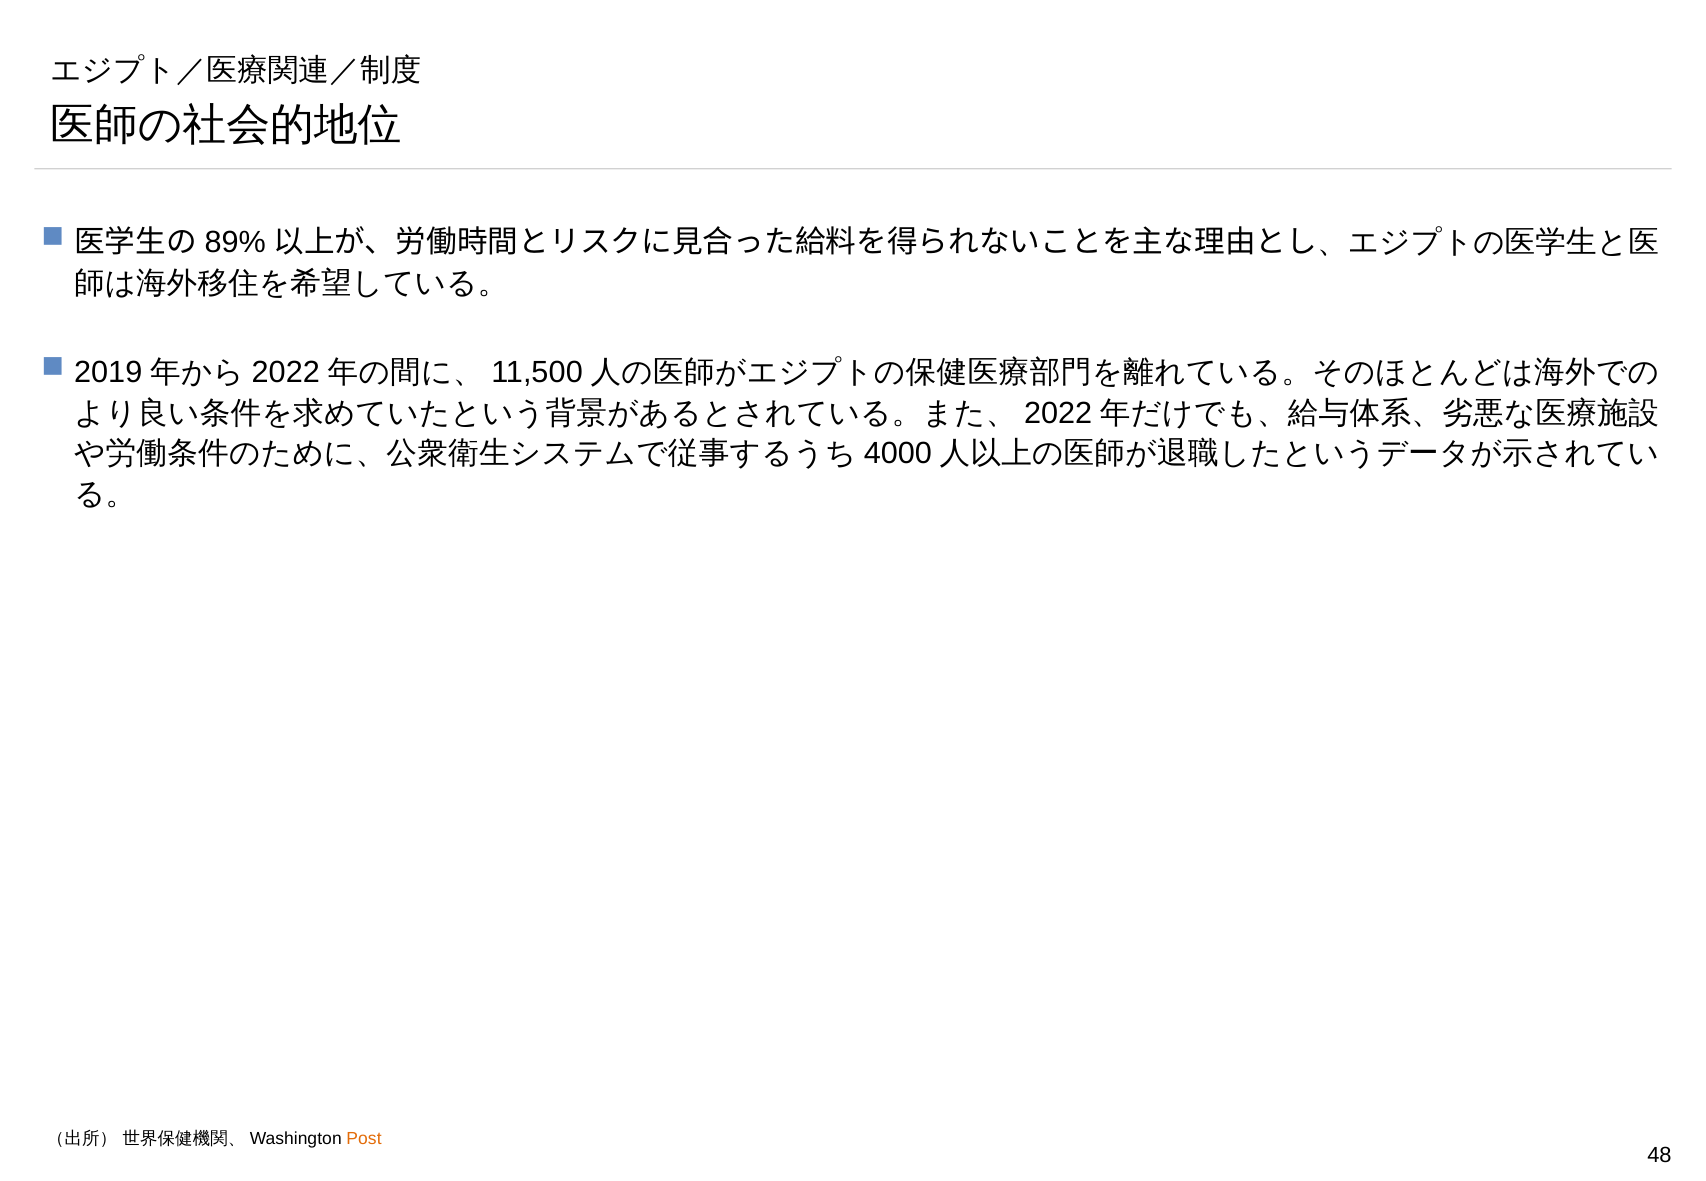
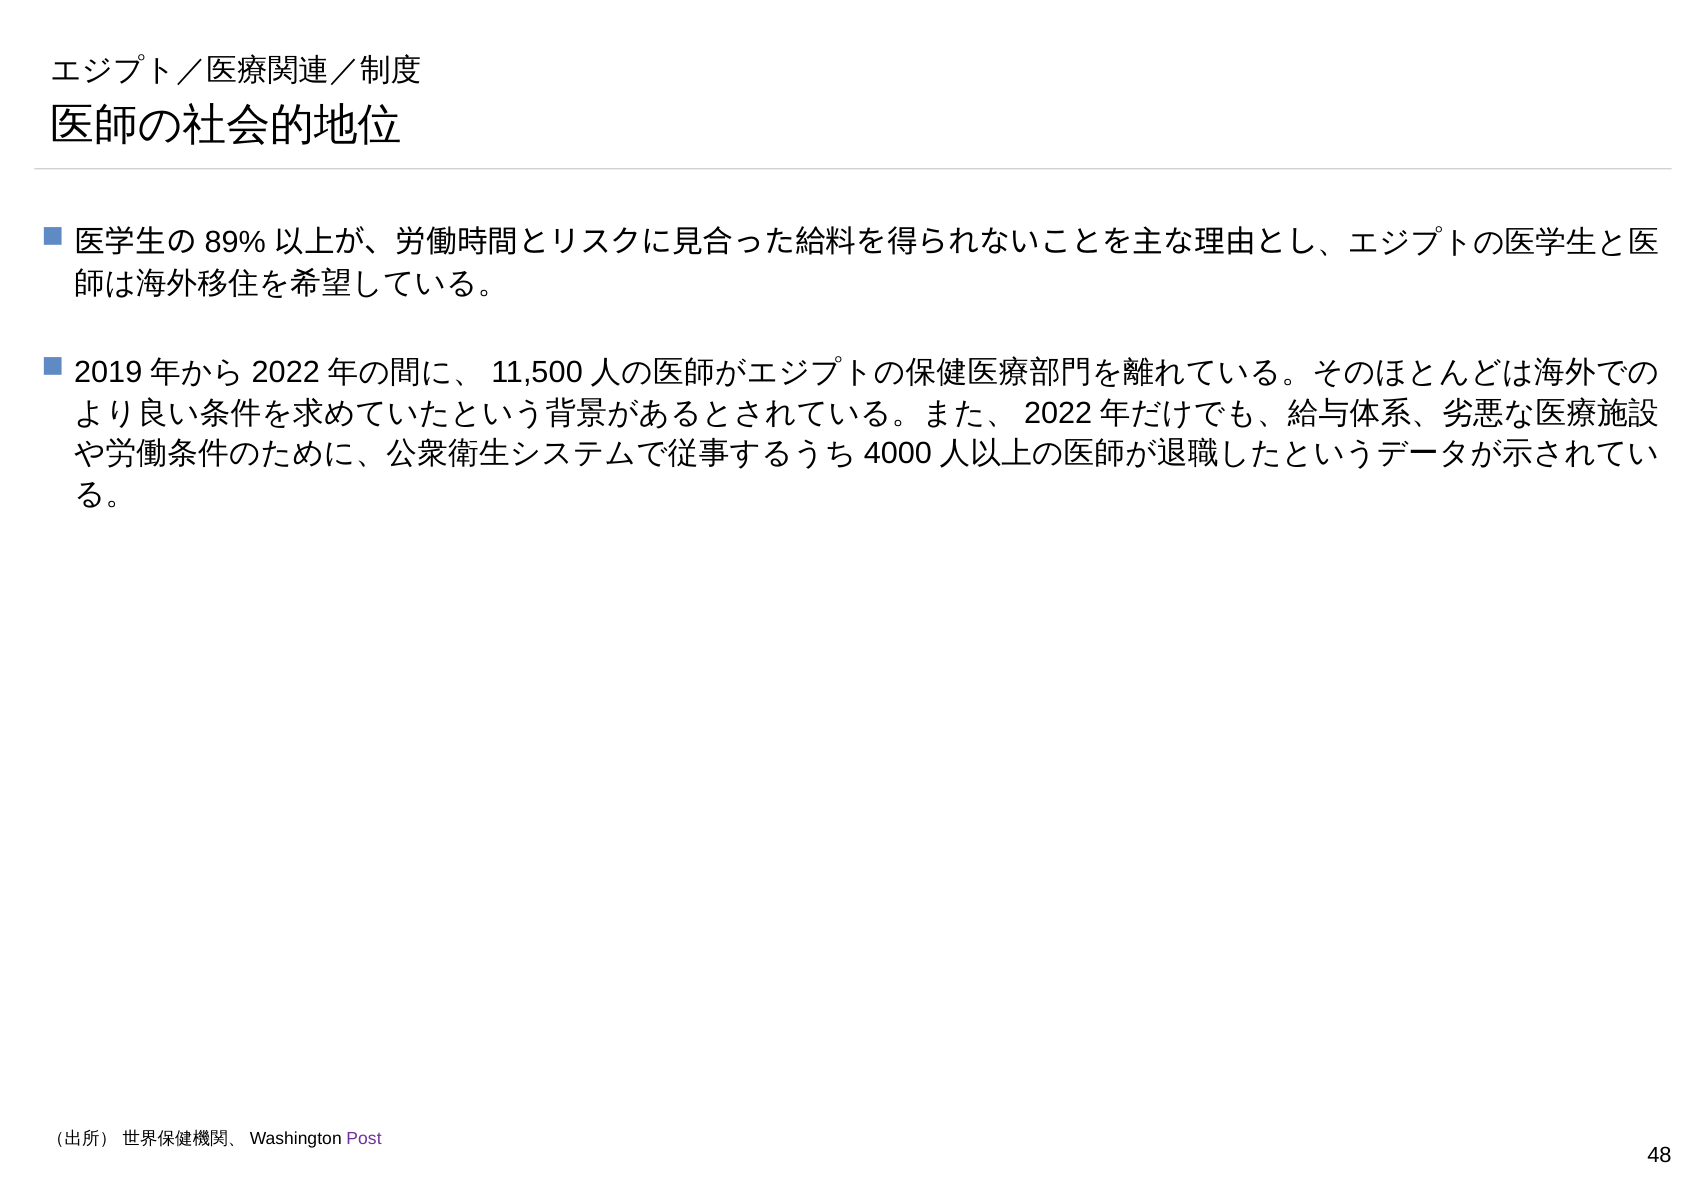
Post colour: orange -> purple
